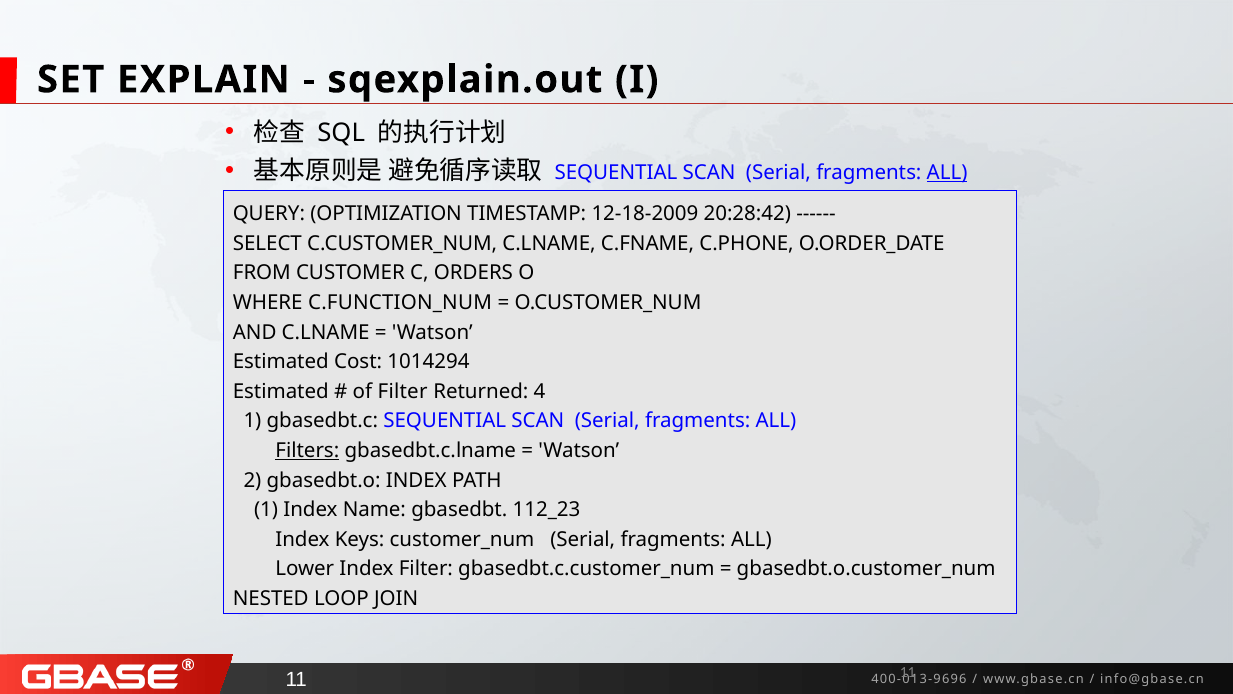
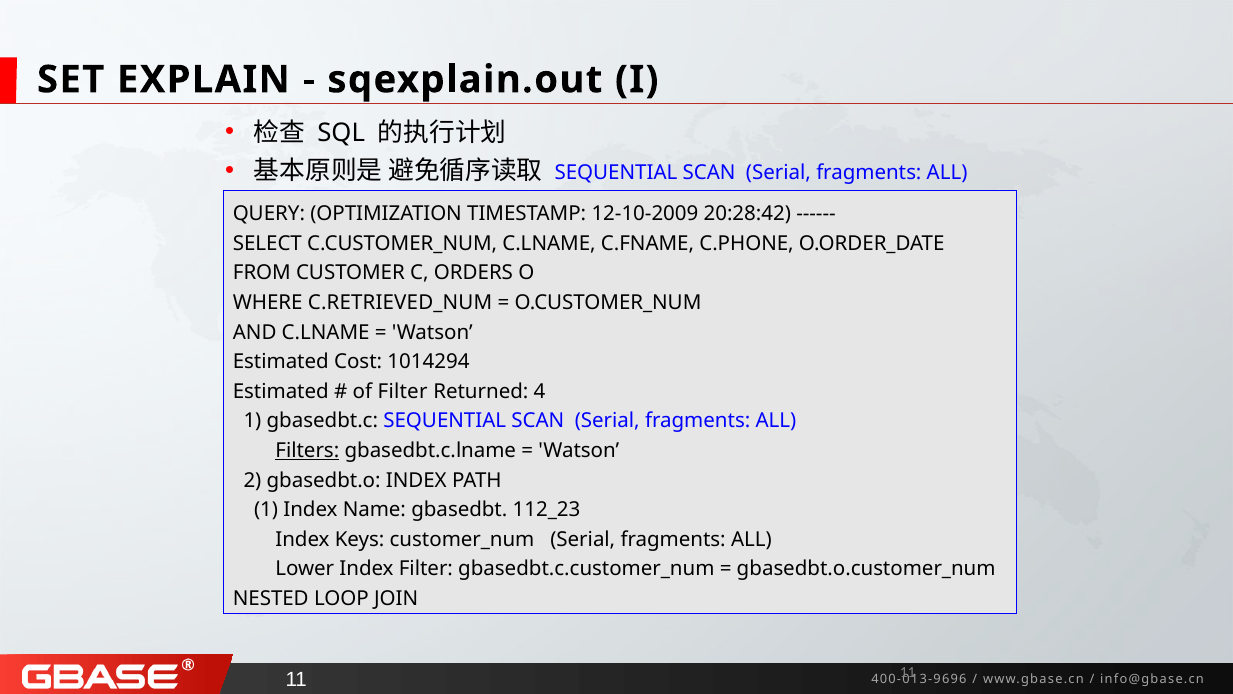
ALL at (947, 173) underline: present -> none
12-18-2009: 12-18-2009 -> 12-10-2009
C.FUNCTION_NUM: C.FUNCTION_NUM -> C.RETRIEVED_NUM
